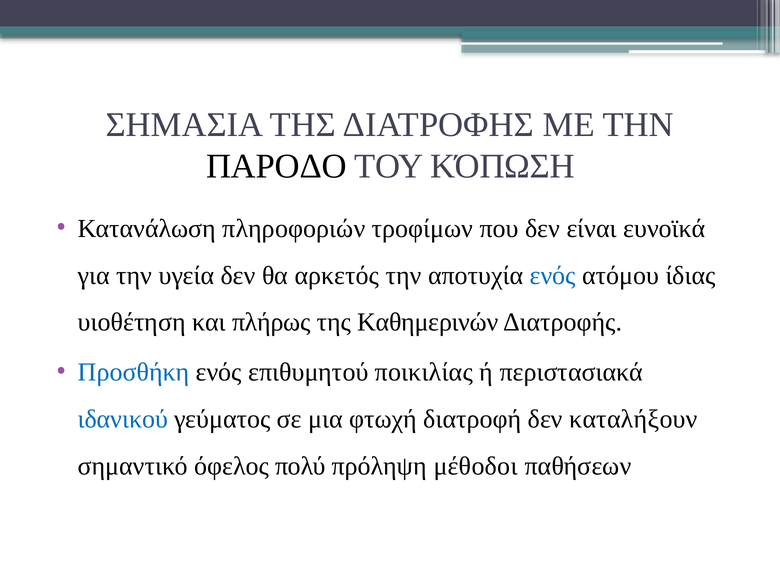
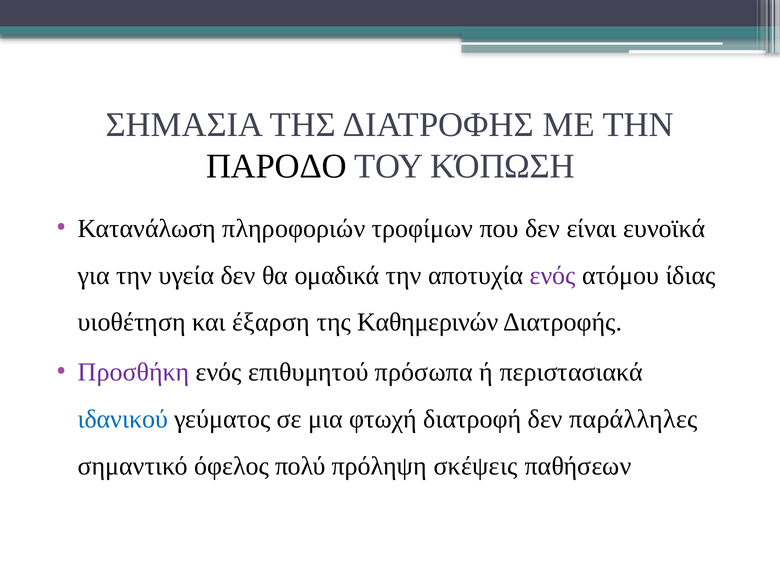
αρκετός: αρκετός -> ομαδικά
ενός at (553, 276) colour: blue -> purple
πλήρως: πλήρως -> έξαρση
Προσθήκη colour: blue -> purple
ποικιλίας: ποικιλίας -> πρόσωπα
καταλήξουν: καταλήξουν -> παράλληλες
μέθοδοι: μέθοδοι -> σκέψεις
